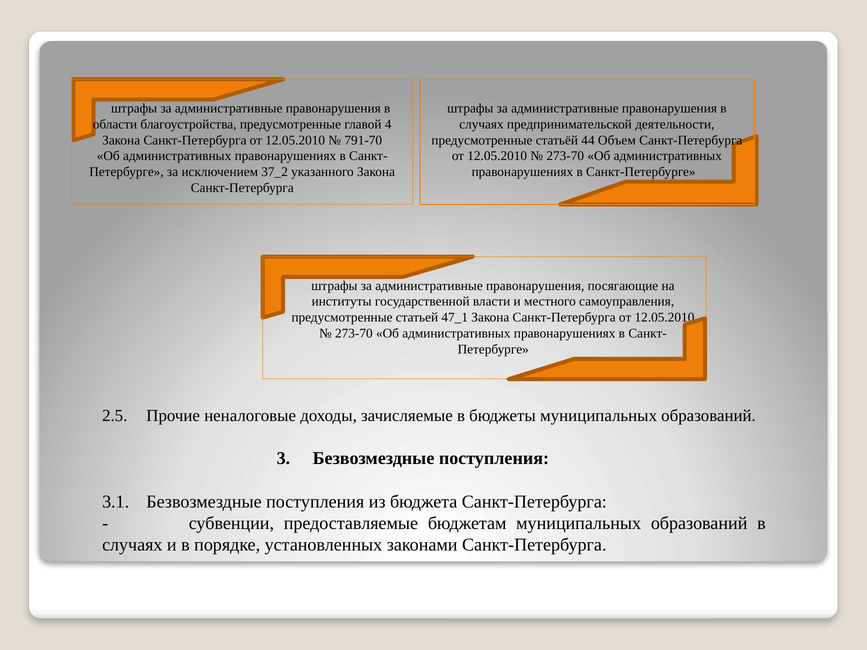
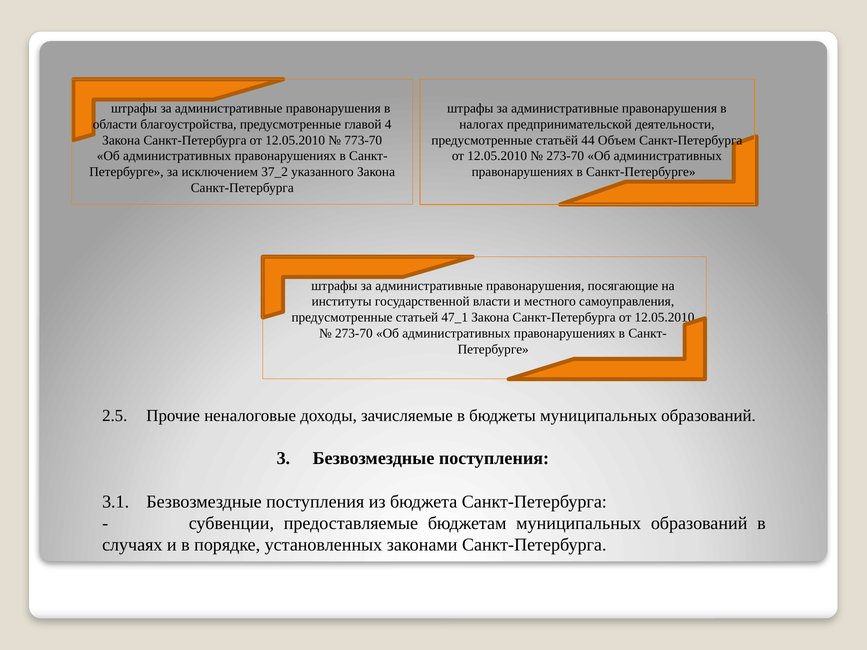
случаях at (481, 124): случаях -> налогах
791-70: 791-70 -> 773-70
